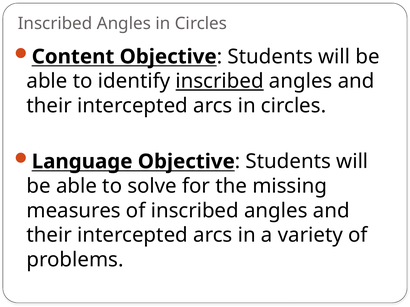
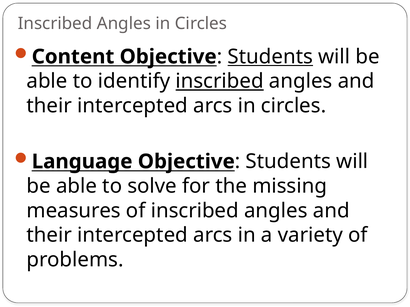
Students at (270, 57) underline: none -> present
